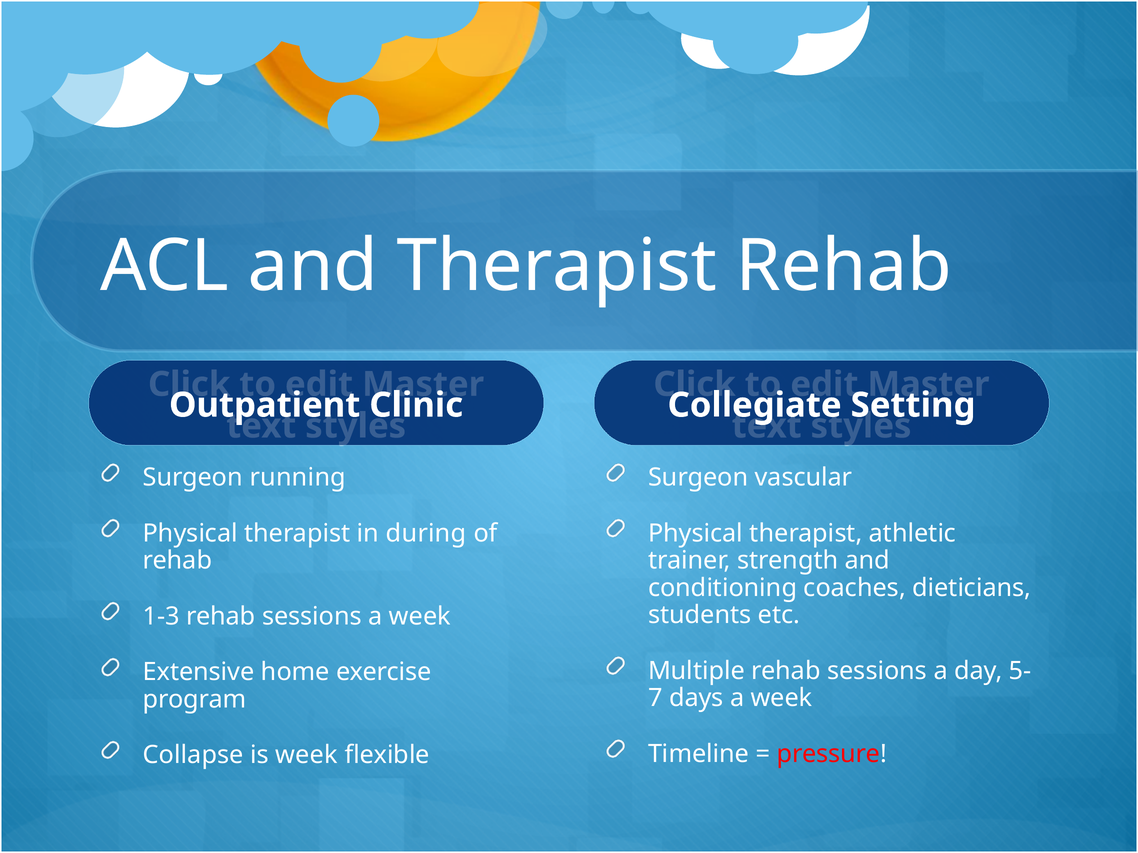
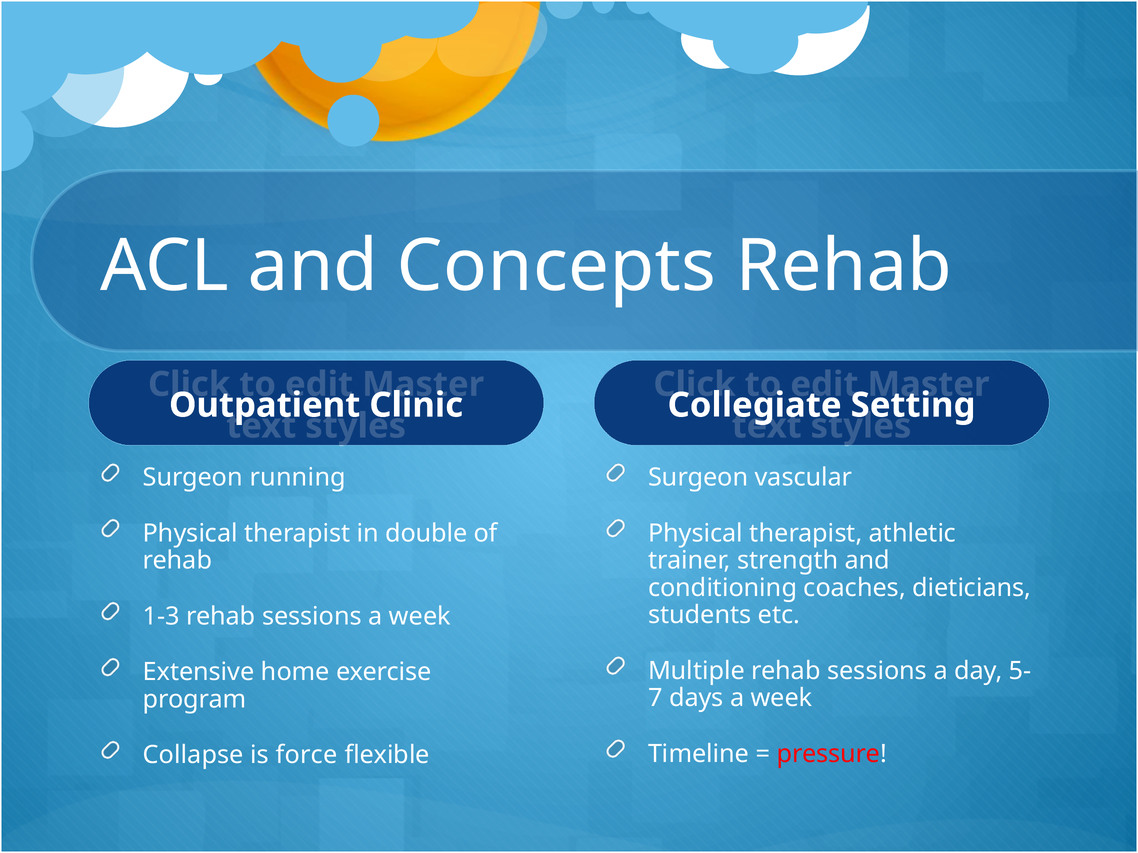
and Therapist: Therapist -> Concepts
during: during -> double
is week: week -> force
